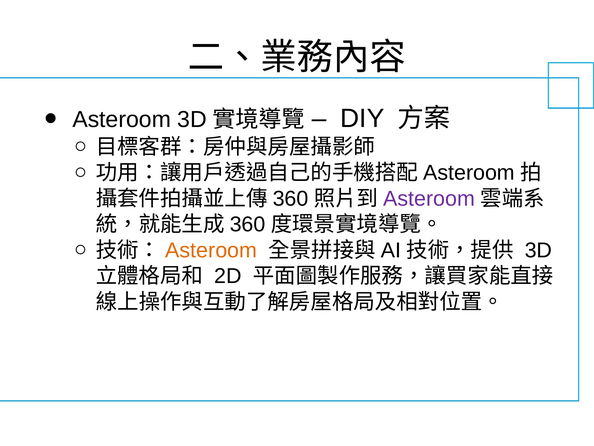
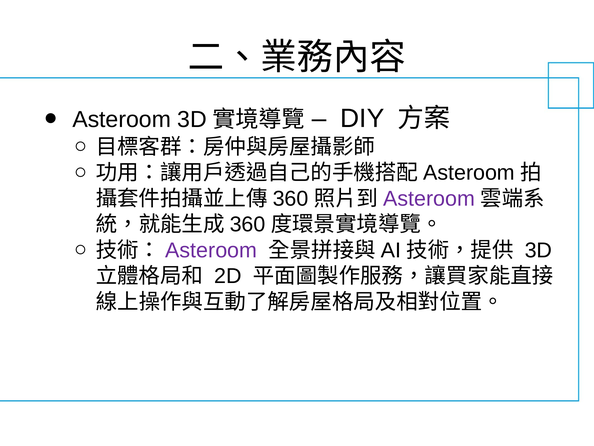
Asteroom at (211, 250) colour: orange -> purple
